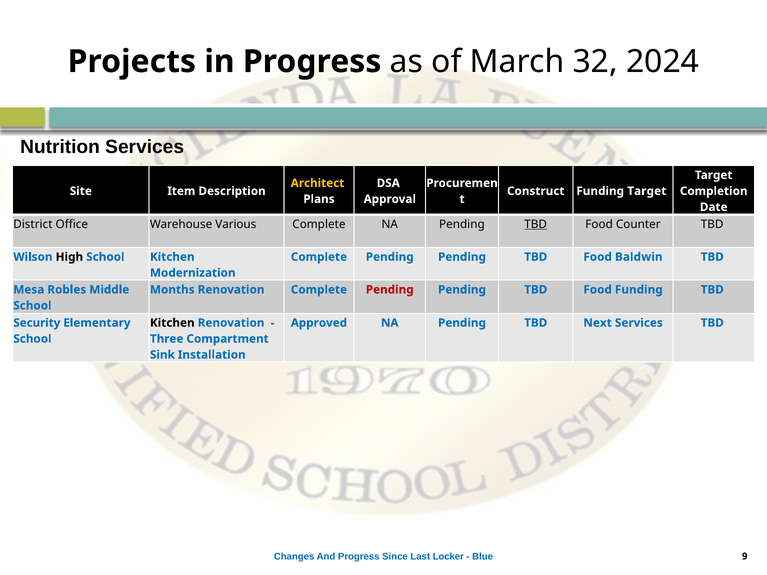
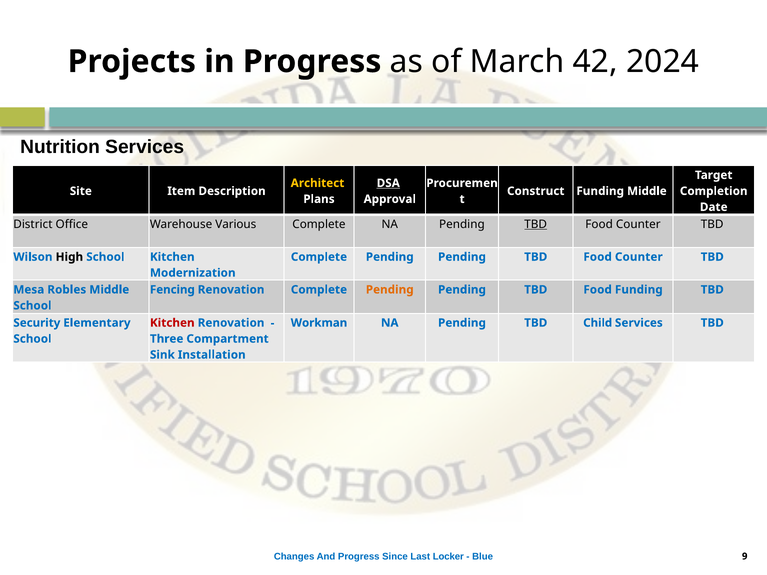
32: 32 -> 42
DSA underline: none -> present
Funding Target: Target -> Middle
Baldwin at (639, 257): Baldwin -> Counter
Months: Months -> Fencing
Pending at (390, 290) colour: red -> orange
Kitchen at (172, 323) colour: black -> red
Approved: Approved -> Workman
Next: Next -> Child
